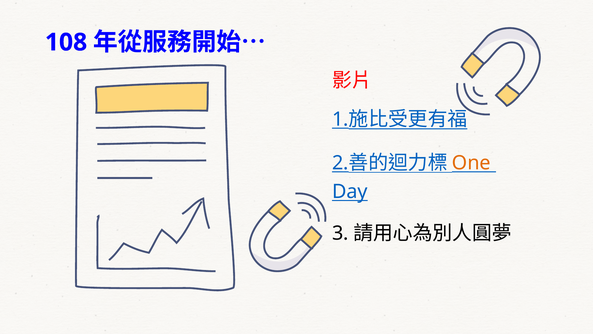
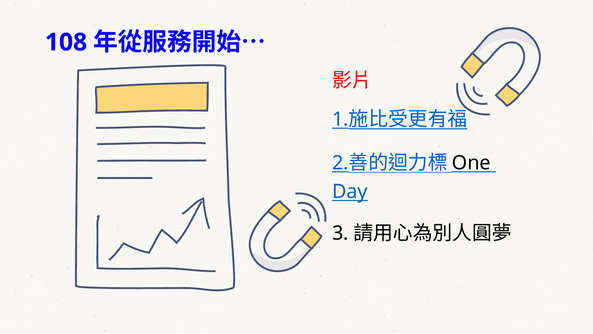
One colour: orange -> black
